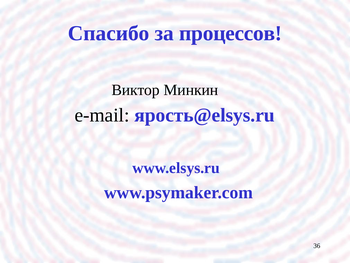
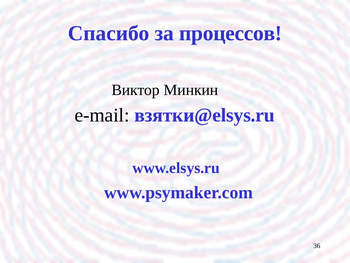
ярость@elsys.ru: ярость@elsys.ru -> взятки@elsys.ru
